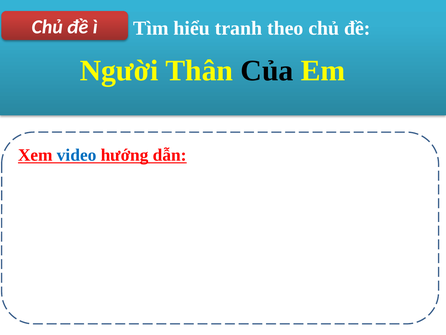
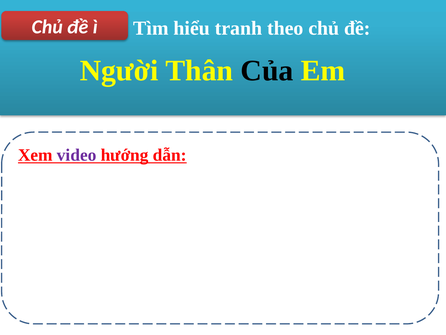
video colour: blue -> purple
